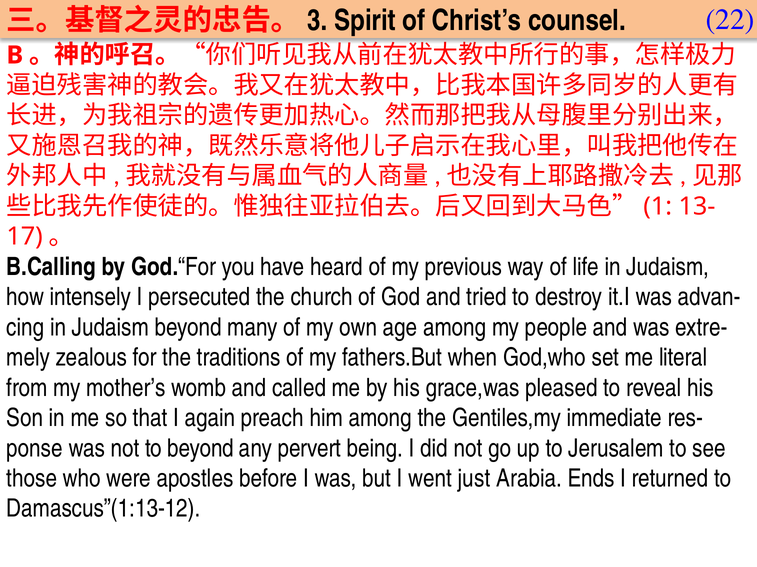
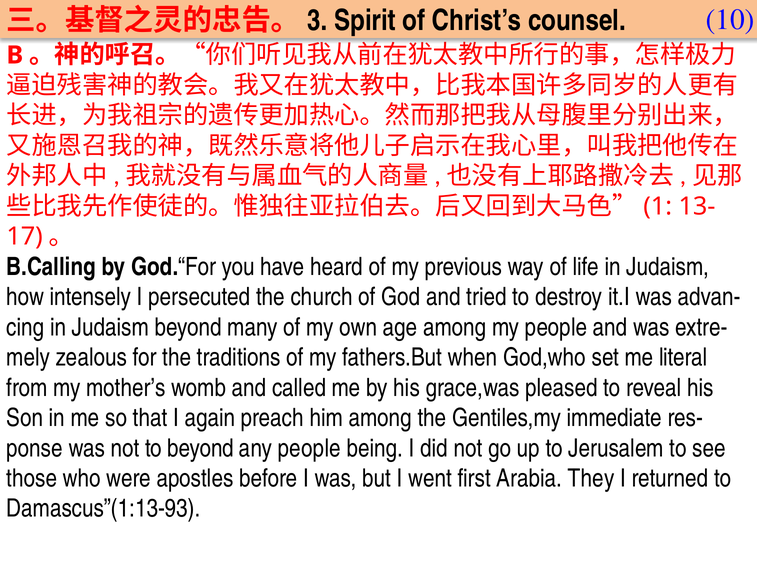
22: 22 -> 10
any pervert: pervert -> people
just: just -> first
Ends: Ends -> They
Damascus”(1:13-12: Damascus”(1:13-12 -> Damascus”(1:13-93
